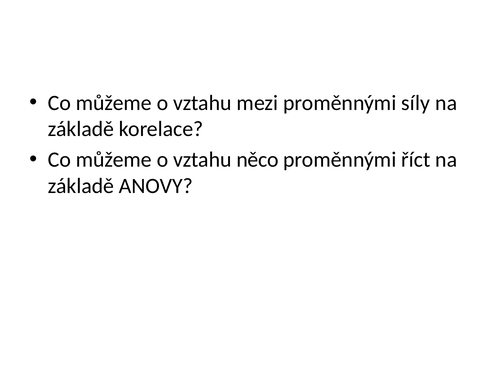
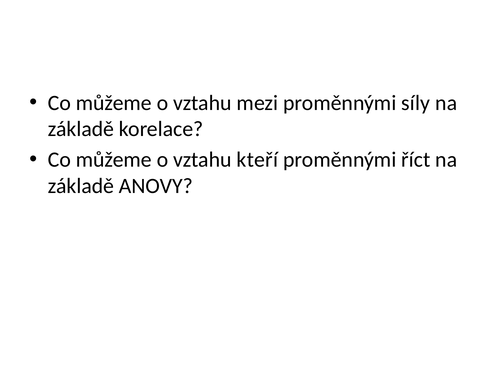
něco: něco -> kteří
